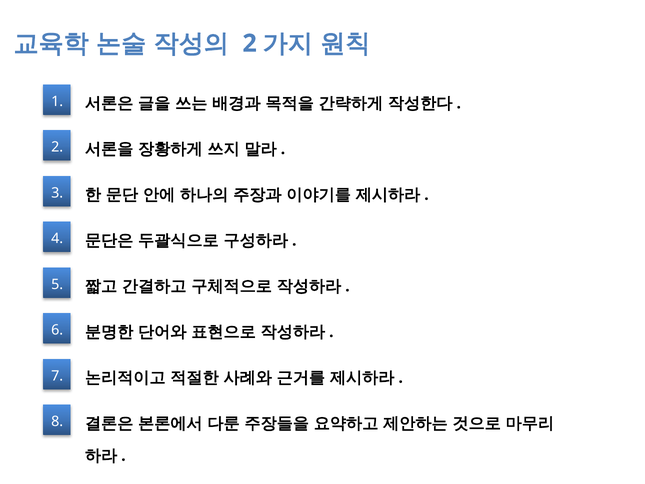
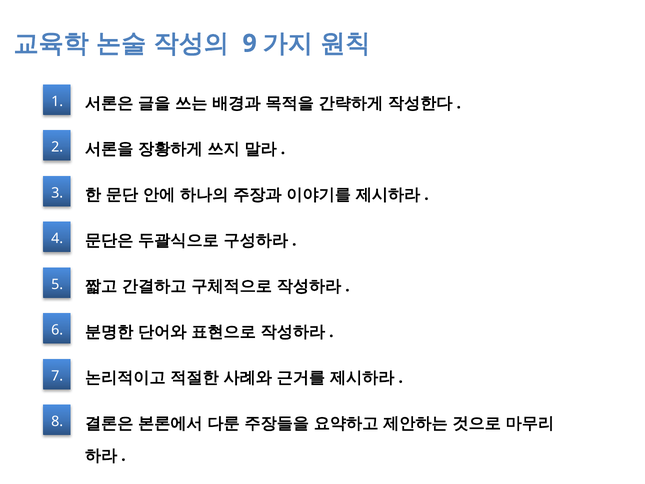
2 at (250, 43): 2 -> 9
